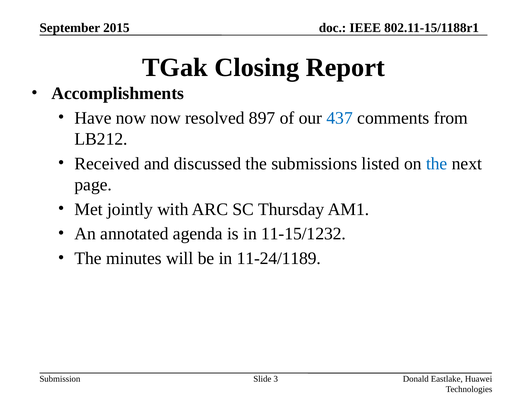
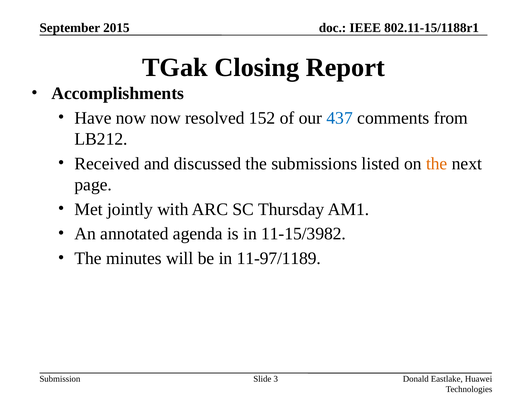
897: 897 -> 152
the at (437, 164) colour: blue -> orange
11-15/1232: 11-15/1232 -> 11-15/3982
11-24/1189: 11-24/1189 -> 11-97/1189
